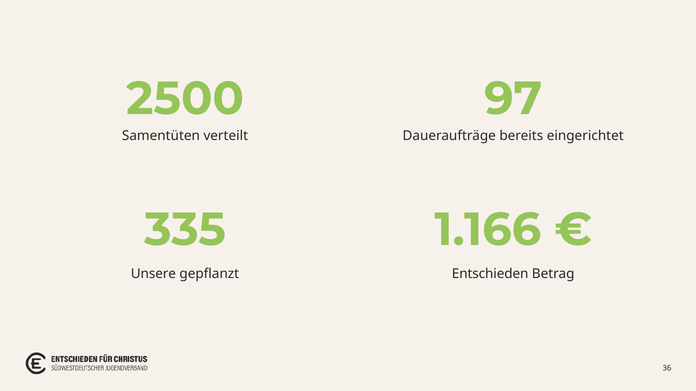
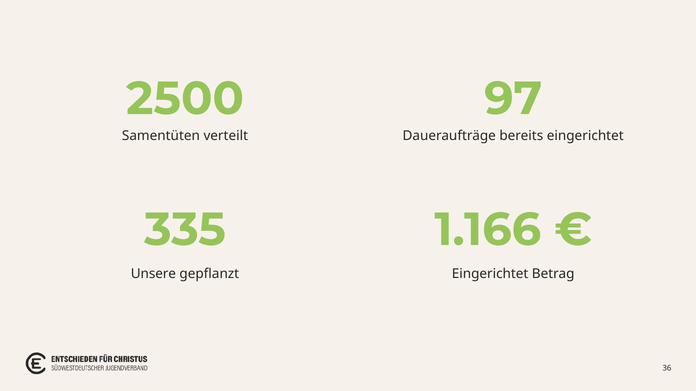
Entschieden at (490, 274): Entschieden -> Eingerichtet
